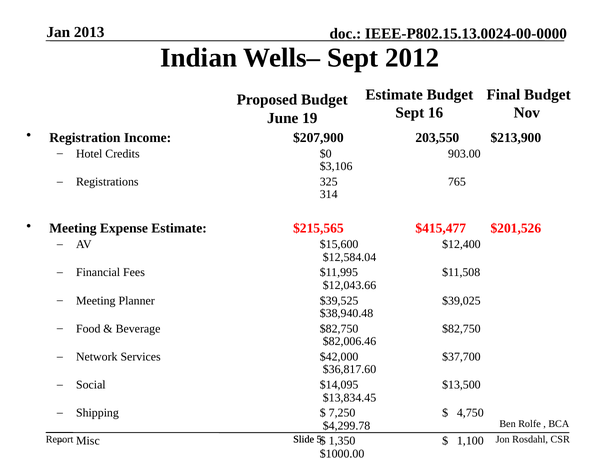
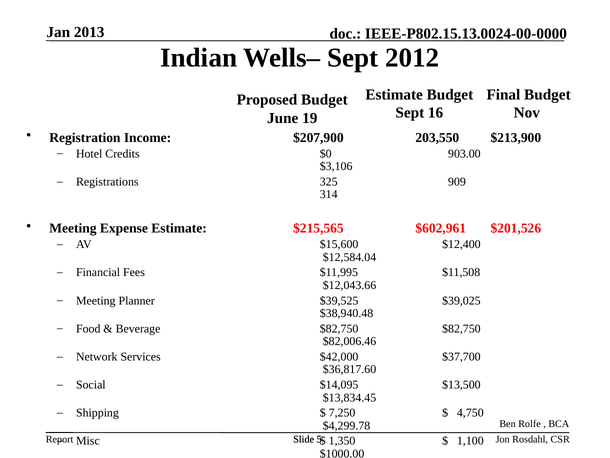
765: 765 -> 909
$415,477: $415,477 -> $602,961
